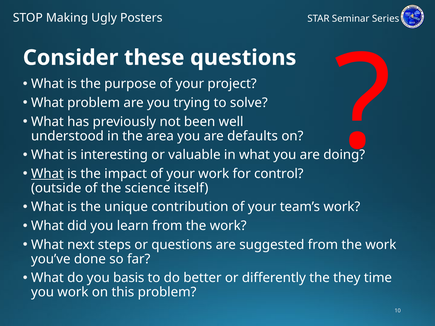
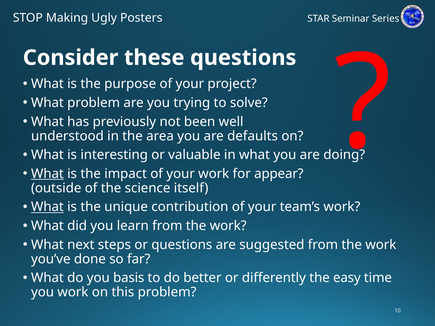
control: control -> appear
What at (47, 207) underline: none -> present
they: they -> easy
